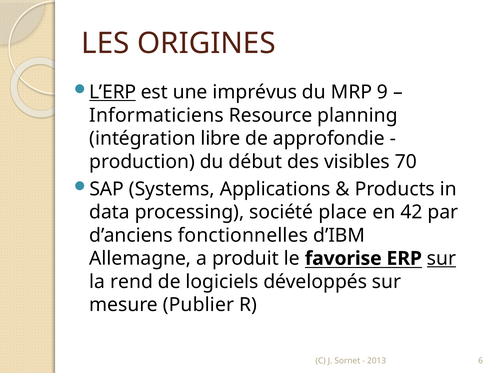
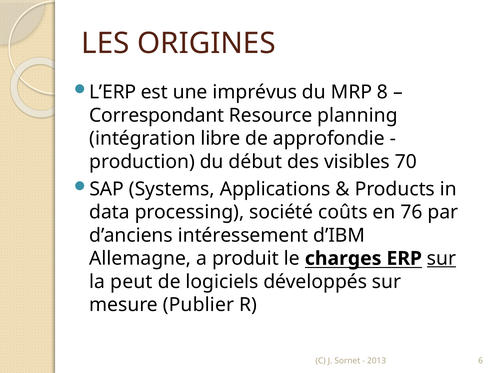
L’ERP underline: present -> none
9: 9 -> 8
Informaticiens: Informaticiens -> Correspondant
place: place -> coûts
42: 42 -> 76
fonctionnelles: fonctionnelles -> intéressement
favorise: favorise -> charges
rend: rend -> peut
